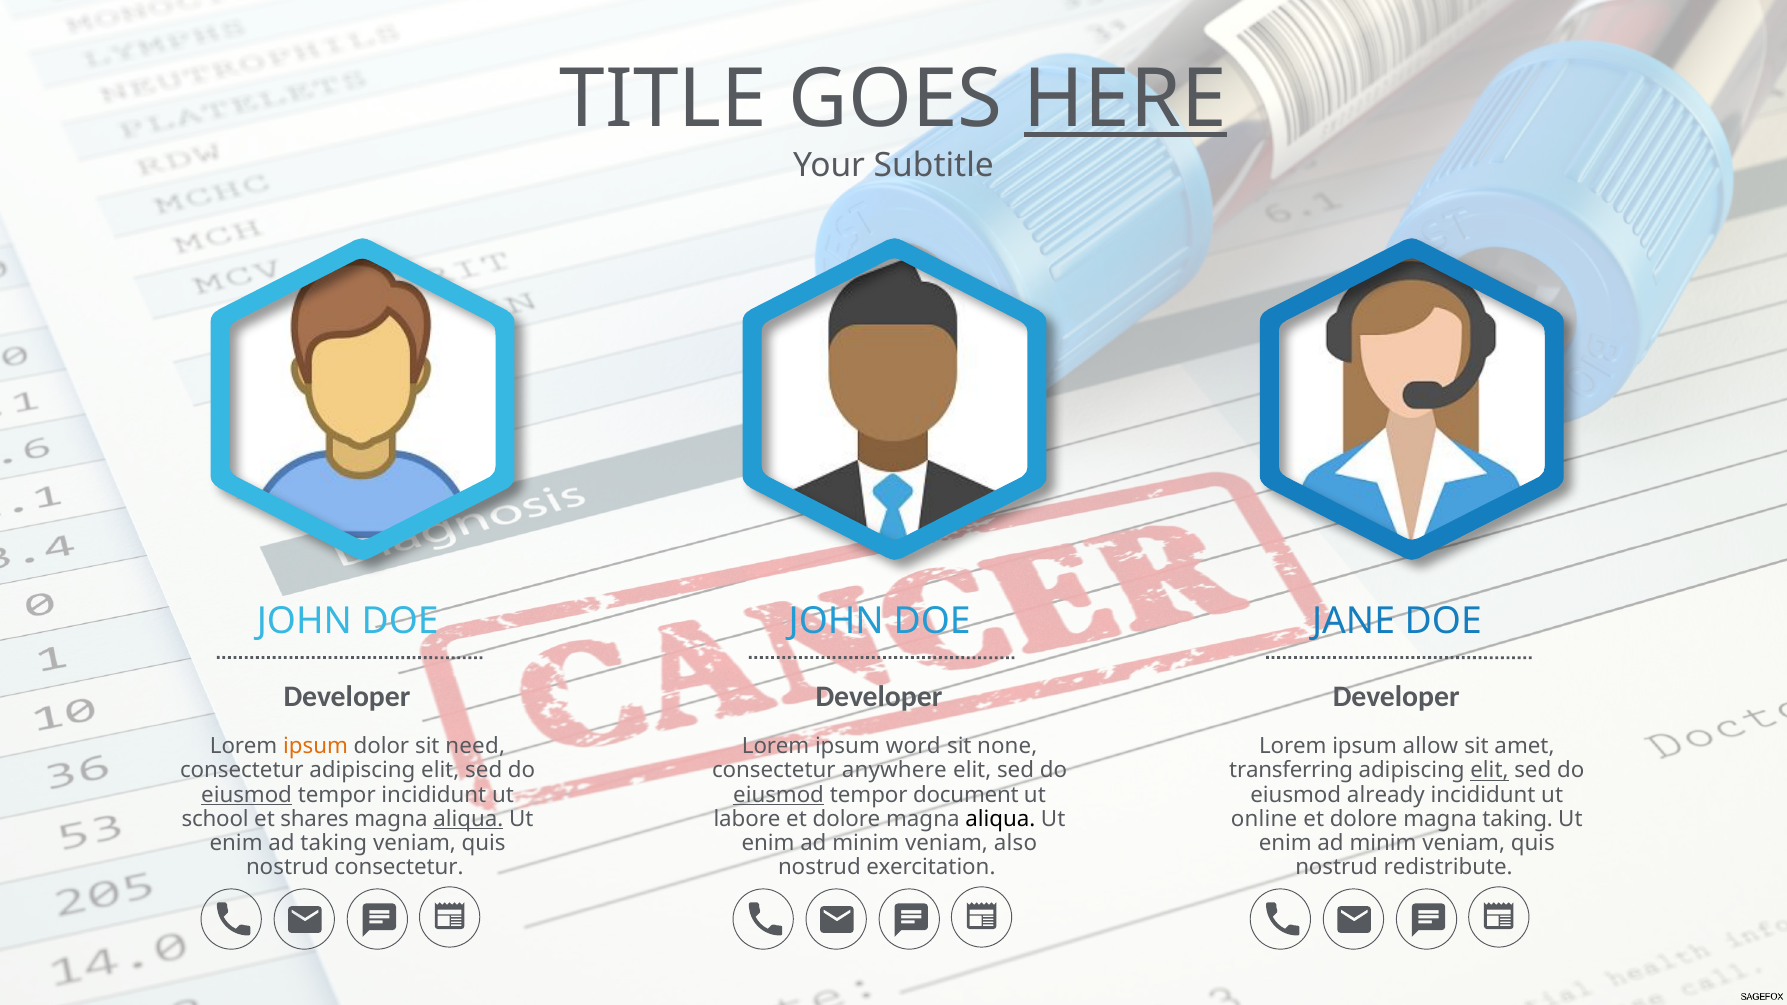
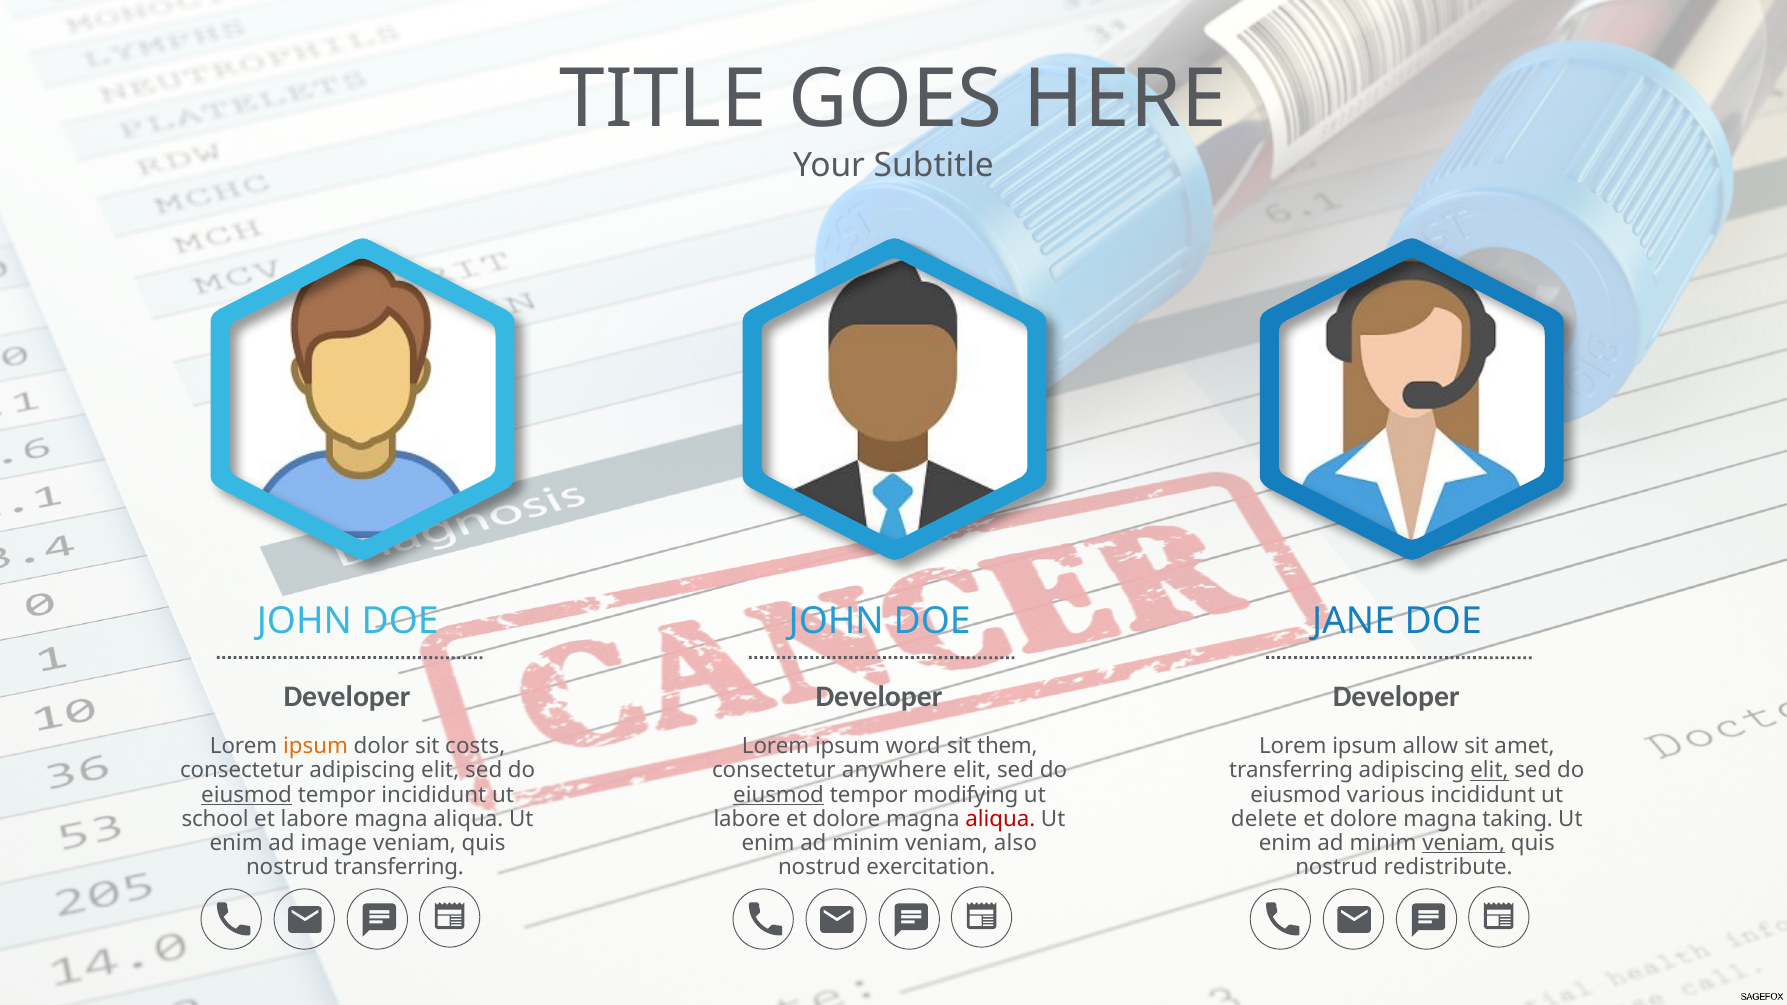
HERE underline: present -> none
need: need -> costs
none: none -> them
document: document -> modifying
already: already -> various
et shares: shares -> labore
aliqua at (468, 819) underline: present -> none
aliqua at (1000, 819) colour: black -> red
online: online -> delete
ad taking: taking -> image
veniam at (1464, 843) underline: none -> present
nostrud consectetur: consectetur -> transferring
